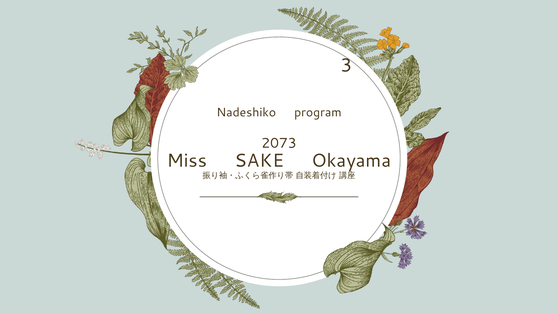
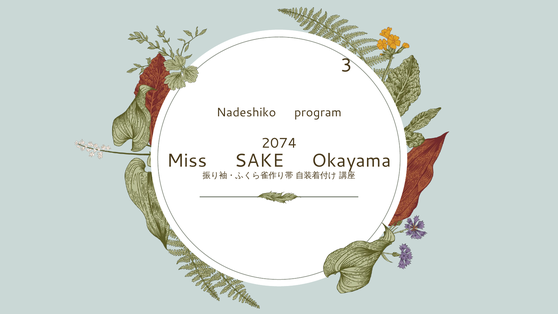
2073: 2073 -> 2074
